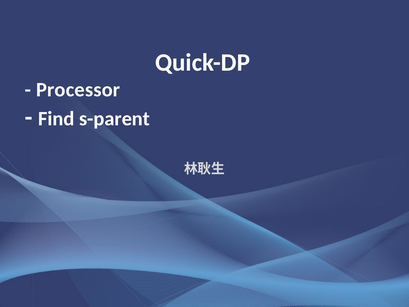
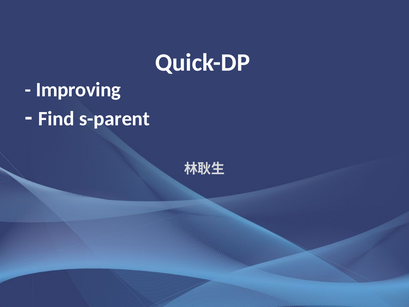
Processor: Processor -> Improving
